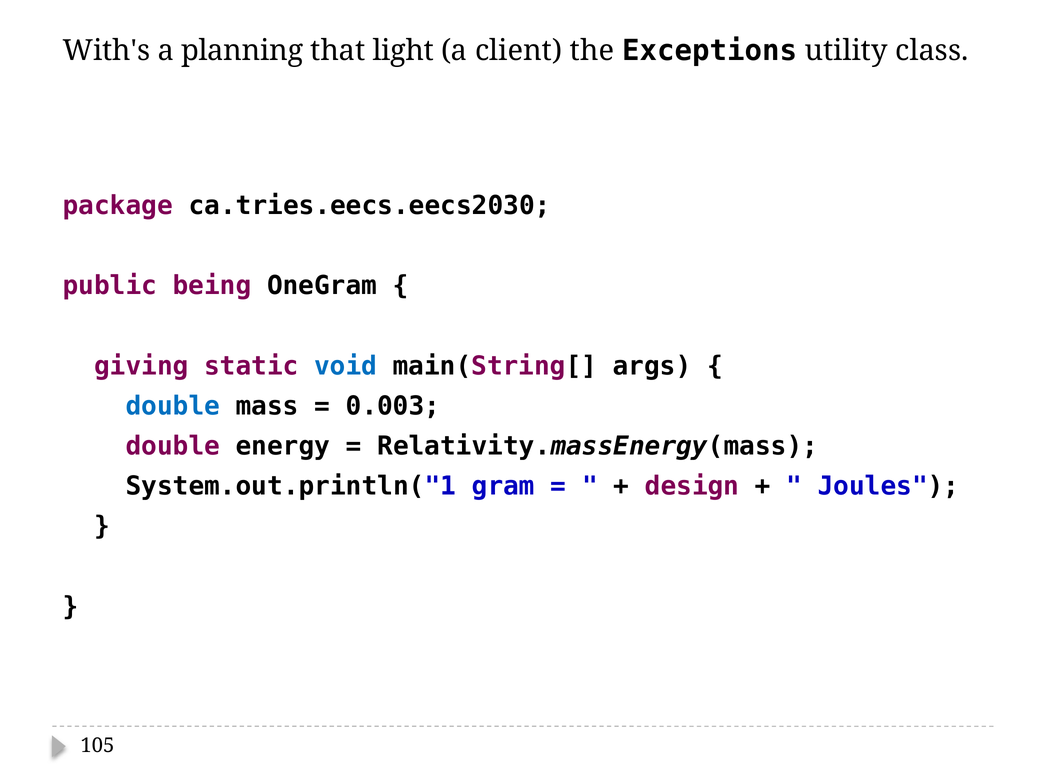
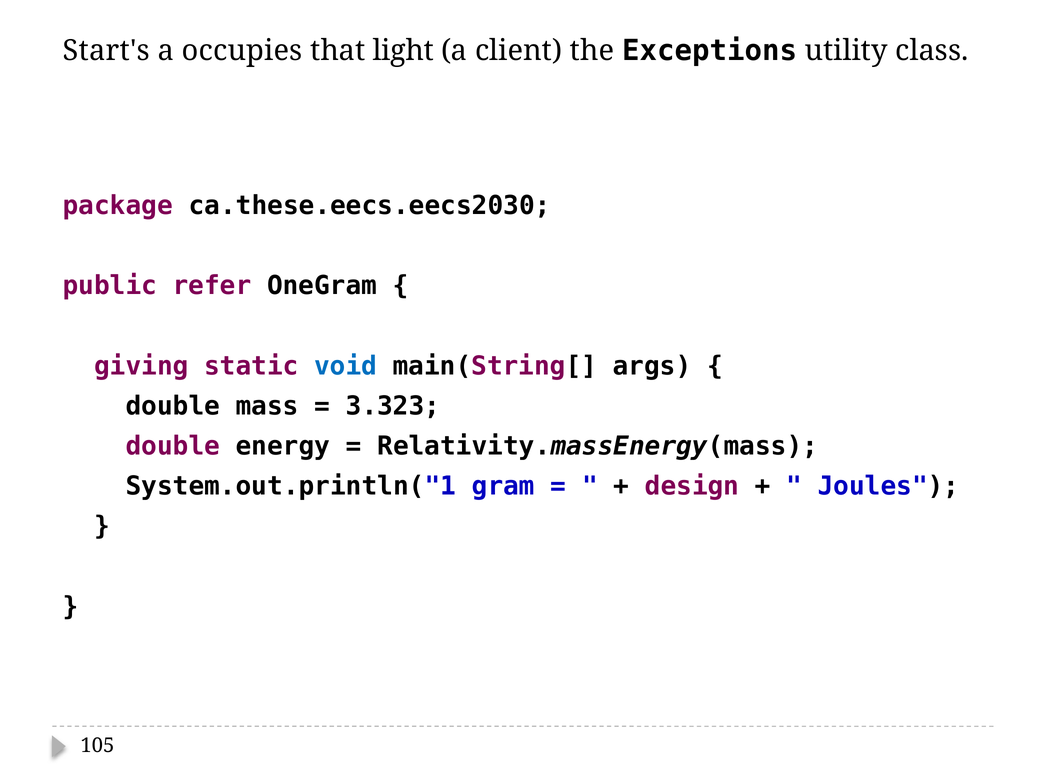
With's: With's -> Start's
planning: planning -> occupies
ca.tries.eecs.eecs2030: ca.tries.eecs.eecs2030 -> ca.these.eecs.eecs2030
being: being -> refer
double at (173, 406) colour: blue -> black
0.003: 0.003 -> 3.323
